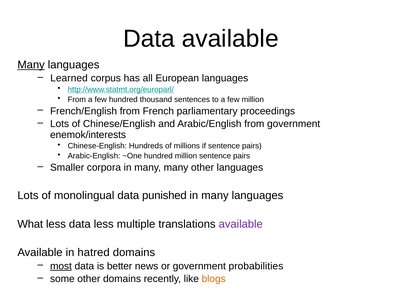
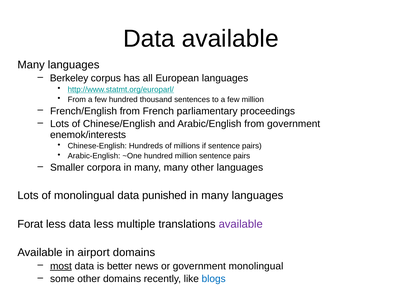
Many at (31, 65) underline: present -> none
Learned: Learned -> Berkeley
What: What -> Forat
hatred: hatred -> airport
government probabilities: probabilities -> monolingual
blogs colour: orange -> blue
